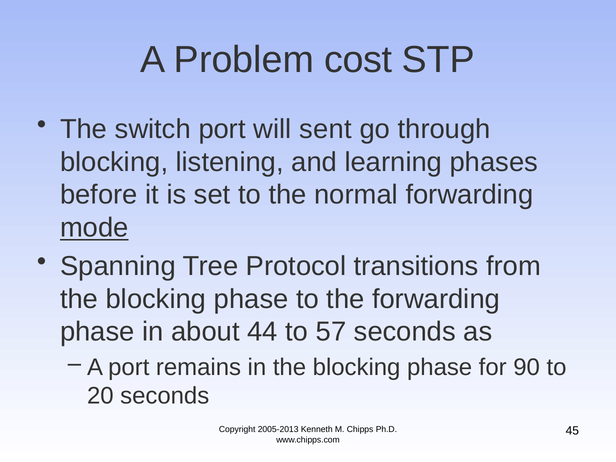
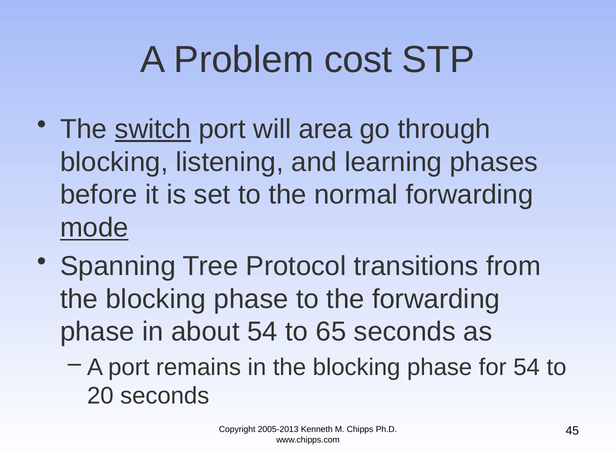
switch underline: none -> present
sent: sent -> area
about 44: 44 -> 54
57: 57 -> 65
for 90: 90 -> 54
